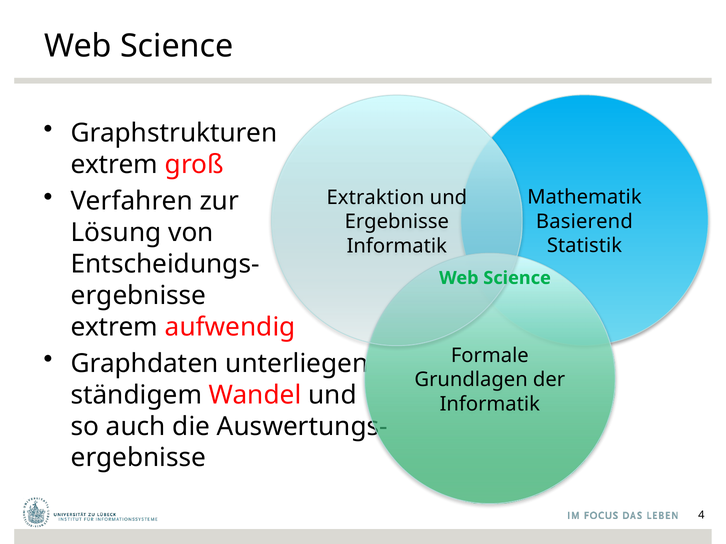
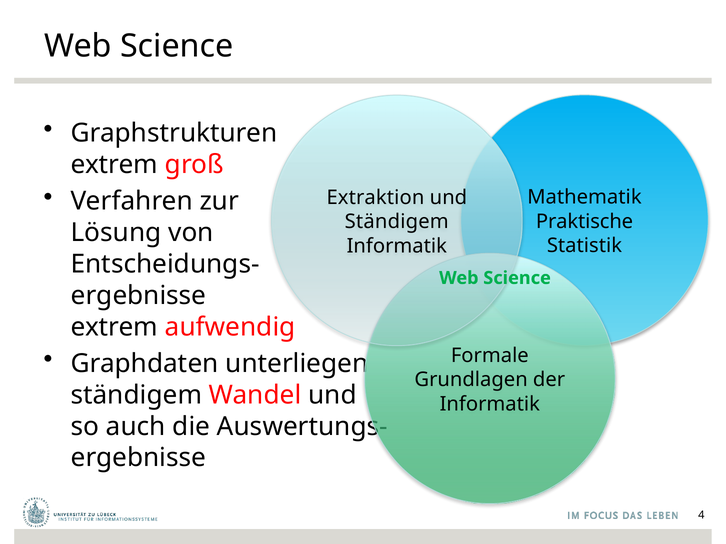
Basierend: Basierend -> Praktische
Ergebnisse at (397, 222): Ergebnisse -> Ständigem
